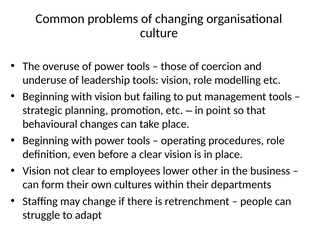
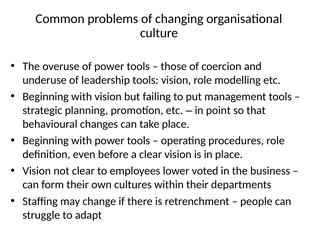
other: other -> voted
